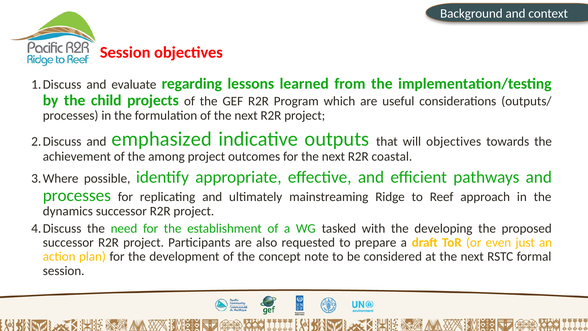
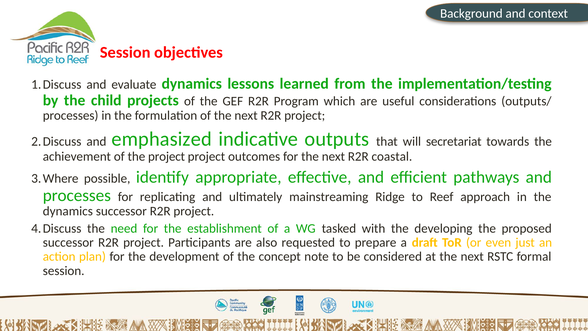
evaluate regarding: regarding -> dynamics
will objectives: objectives -> secretariat
the among: among -> project
